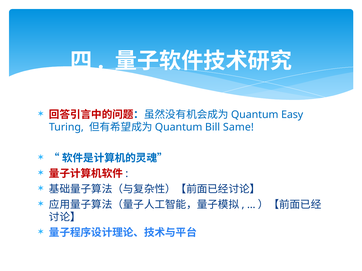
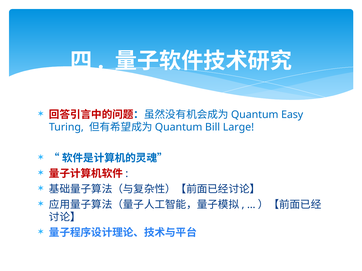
Same: Same -> Large
